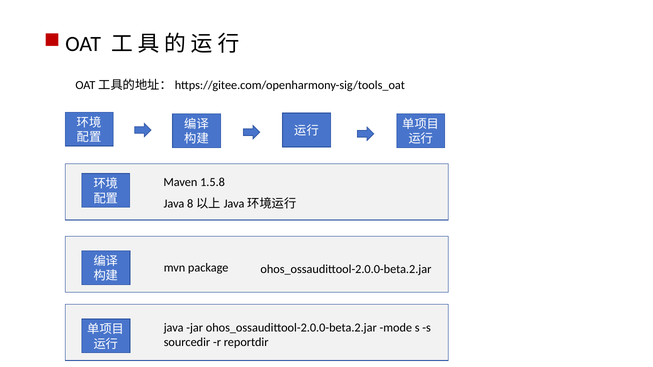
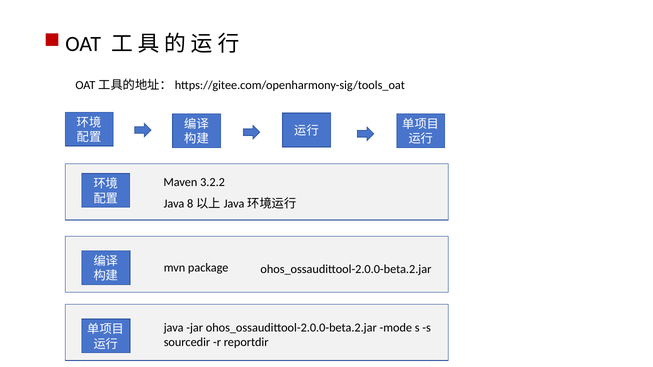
1.5.8: 1.5.8 -> 3.2.2
